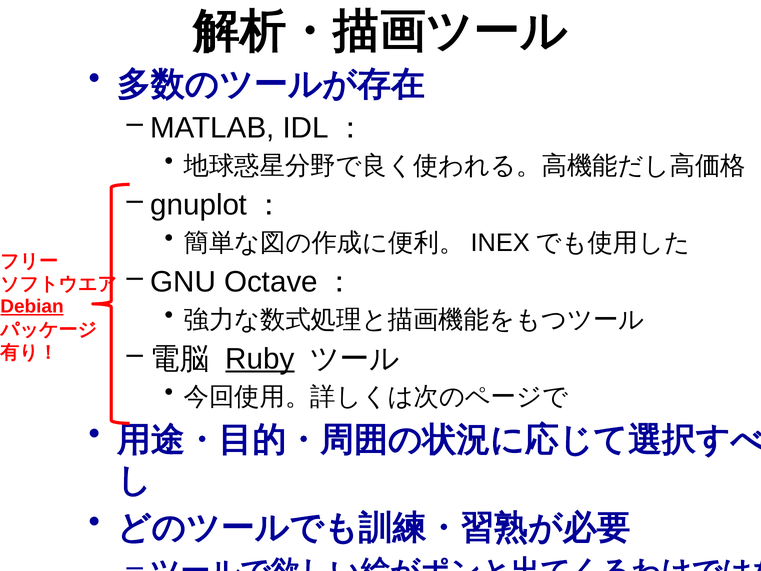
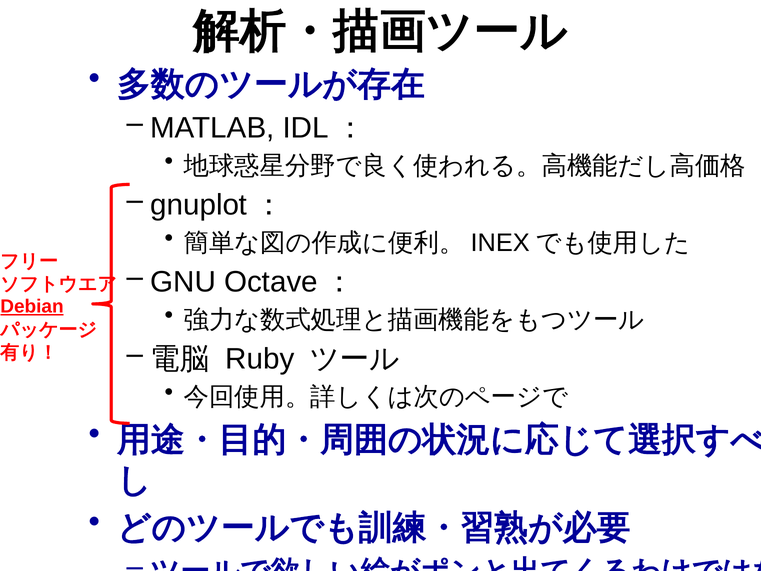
Ruby underline: present -> none
